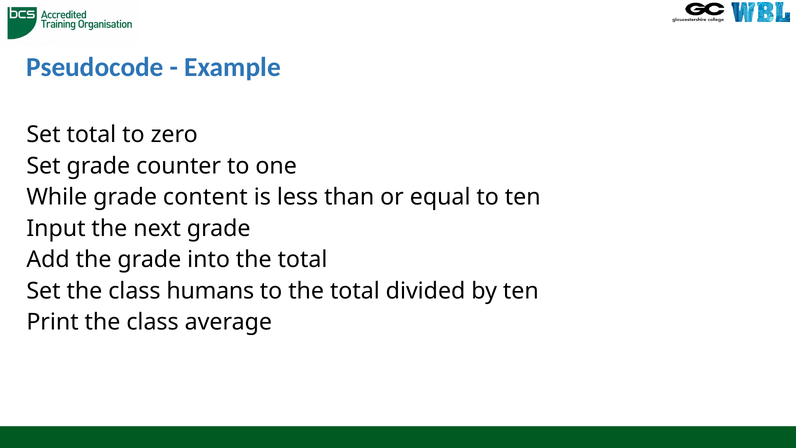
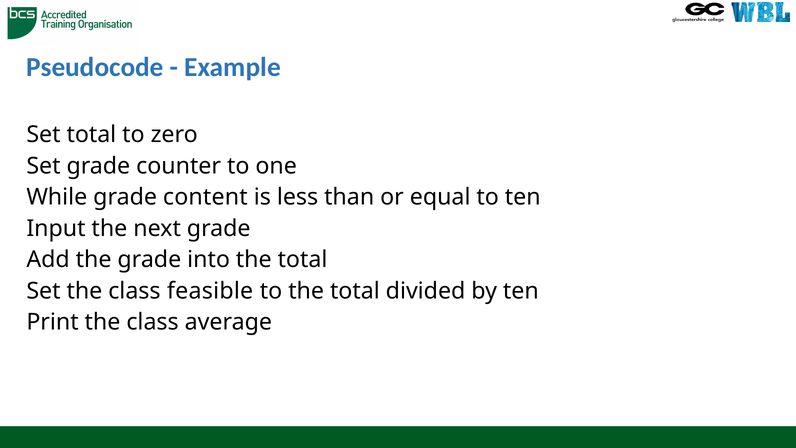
humans: humans -> feasible
